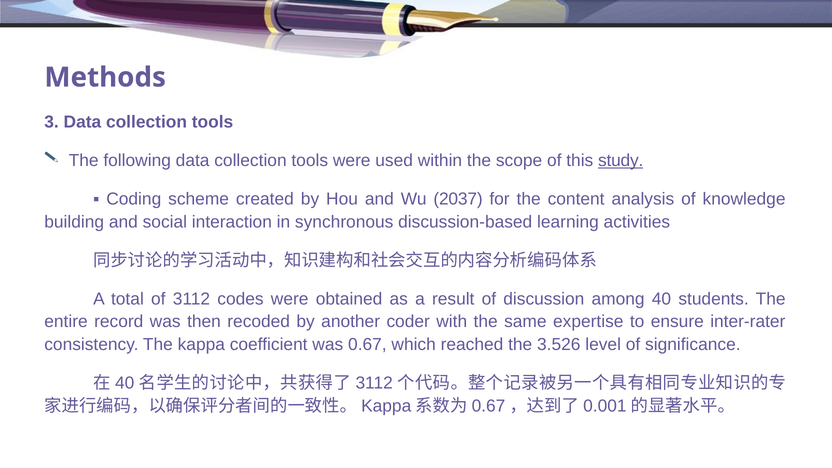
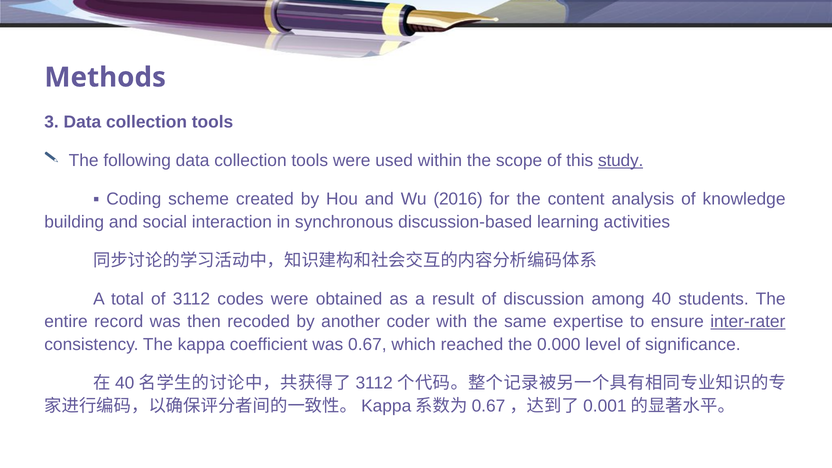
2037: 2037 -> 2016
inter-rater underline: none -> present
3.526: 3.526 -> 0.000
